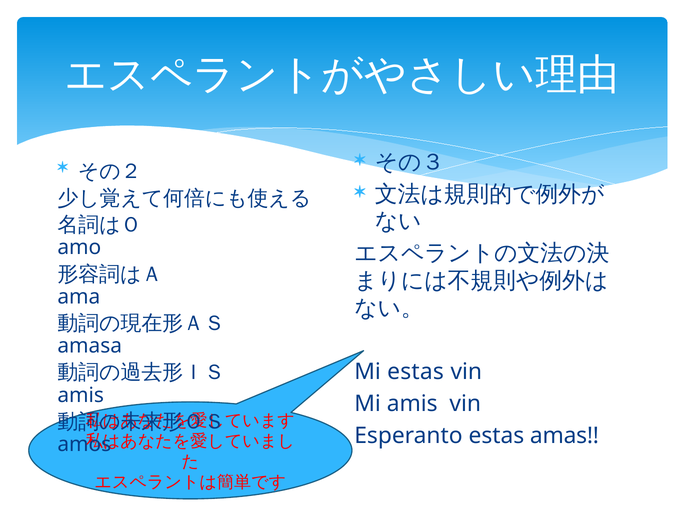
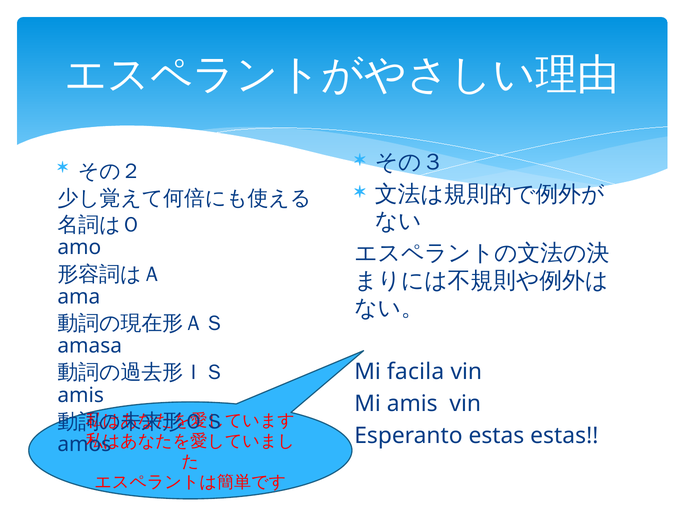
Mi estas: estas -> facila
estas amas: amas -> estas
